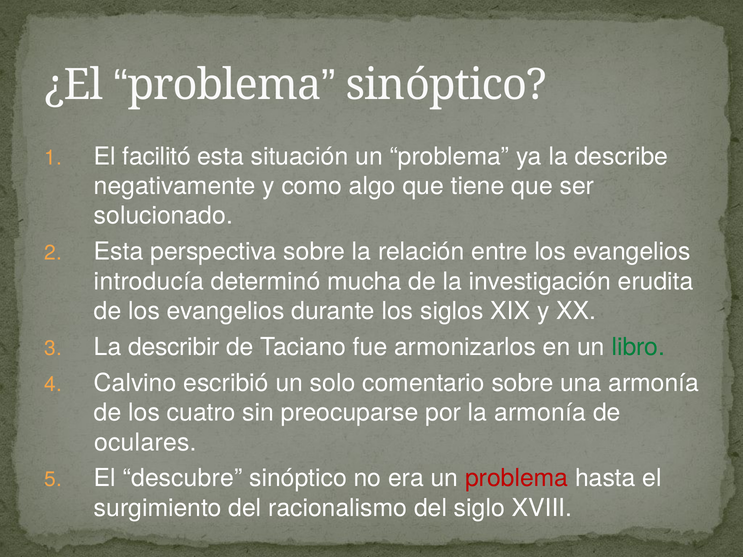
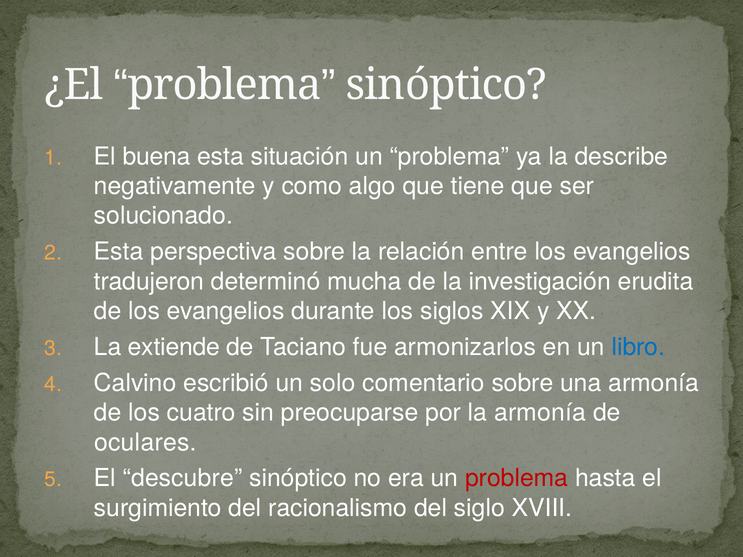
facilitó: facilitó -> buena
introducía: introducía -> tradujeron
describir: describir -> extiende
libro colour: green -> blue
